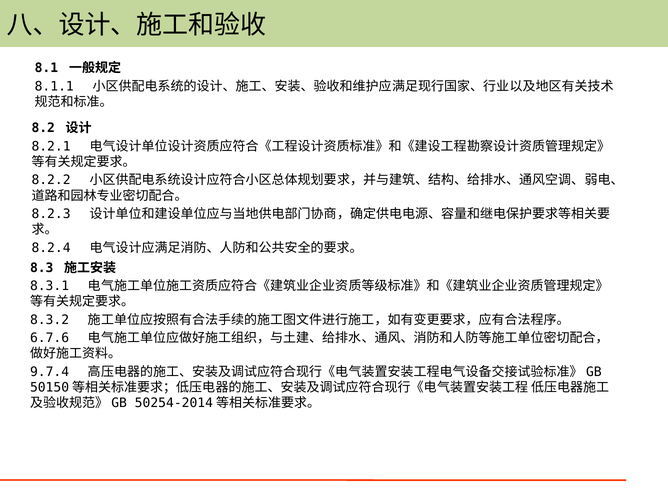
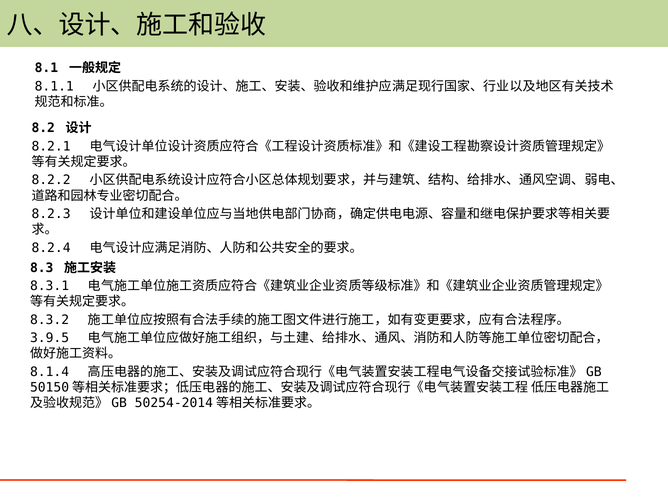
6.7.6: 6.7.6 -> 3.9.5
9.7.4: 9.7.4 -> 8.1.4
